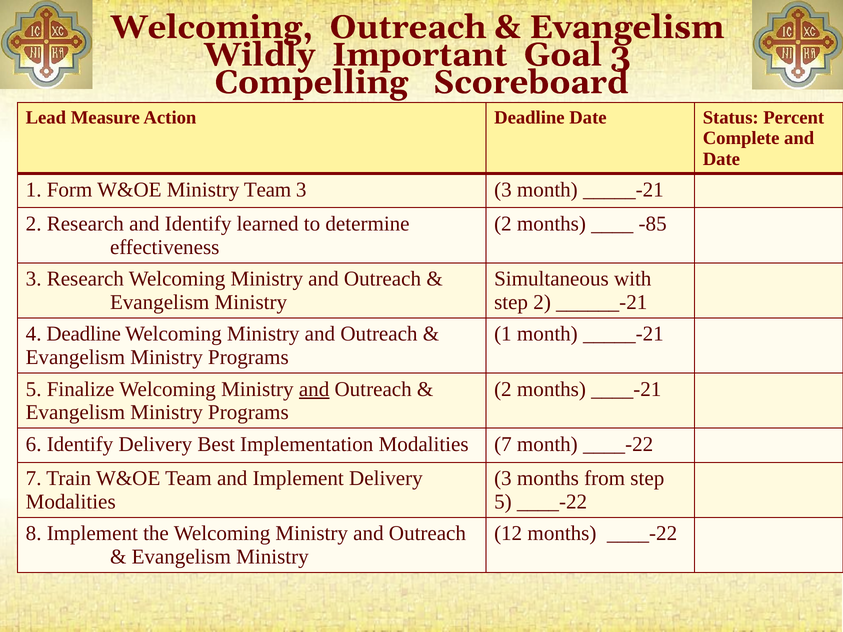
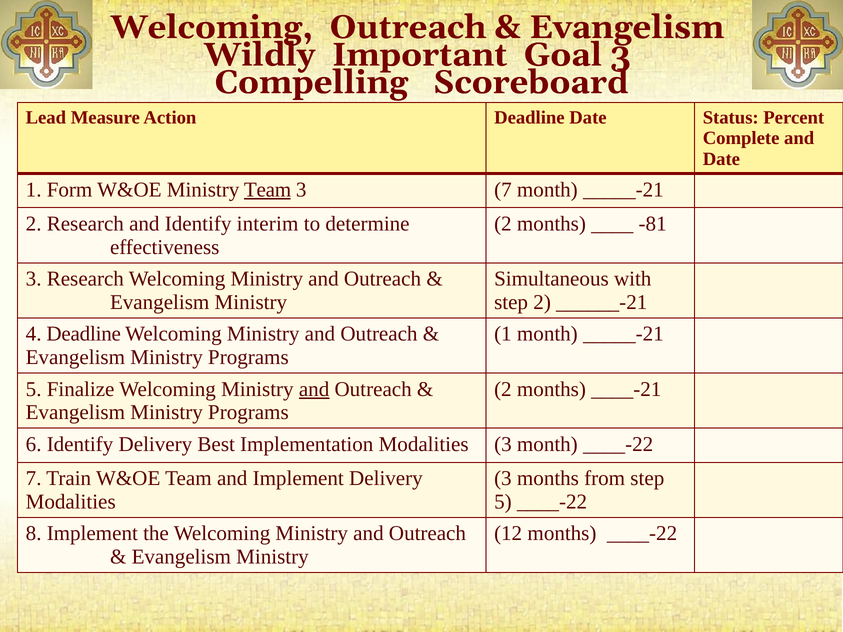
Team at (268, 190) underline: none -> present
3 3: 3 -> 7
learned: learned -> interim
-85: -85 -> -81
Implementation Modalities 7: 7 -> 3
